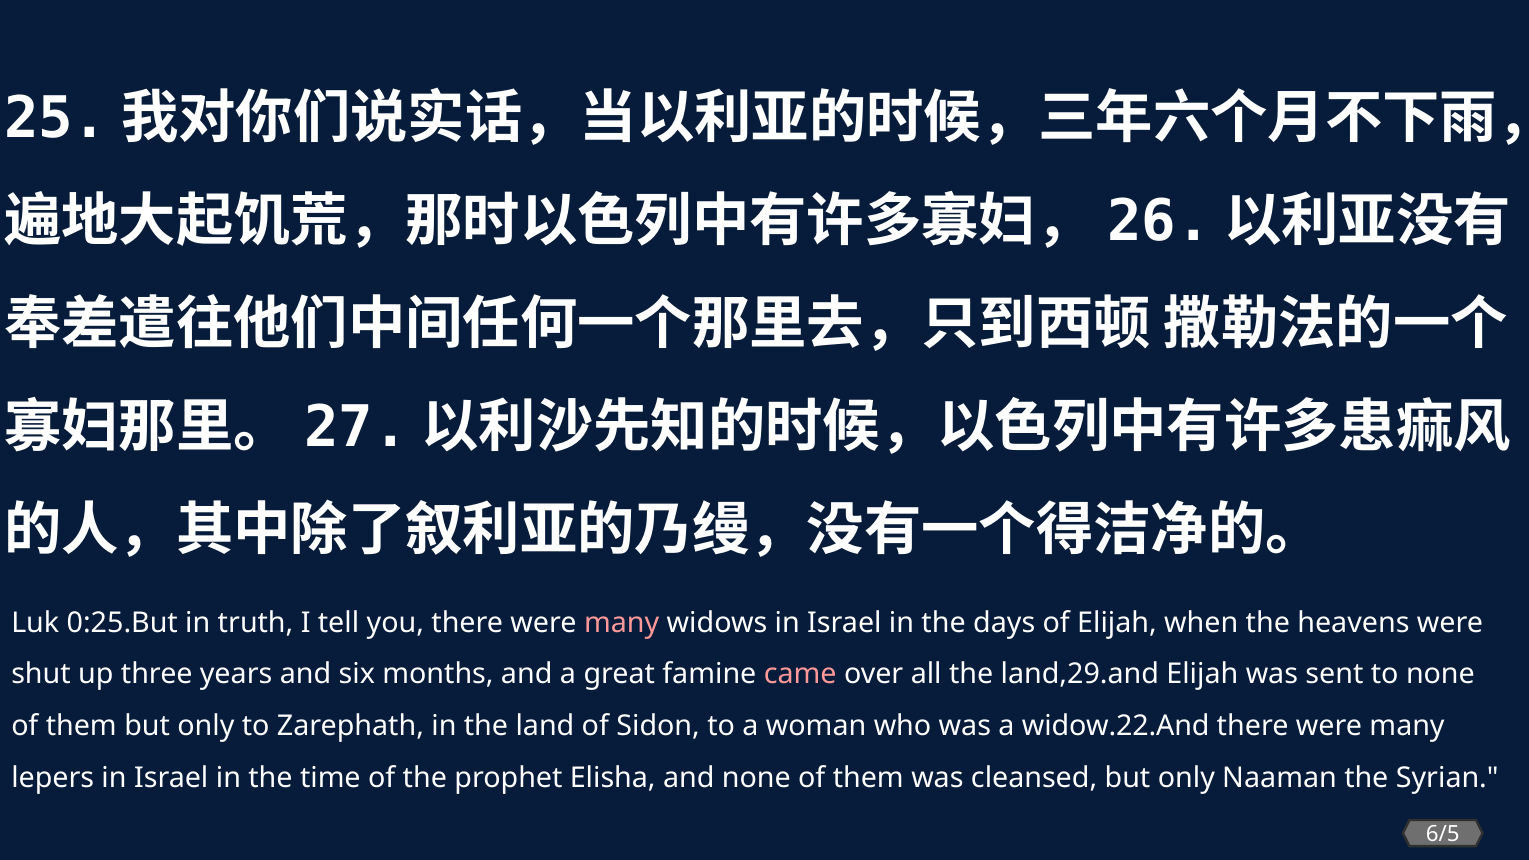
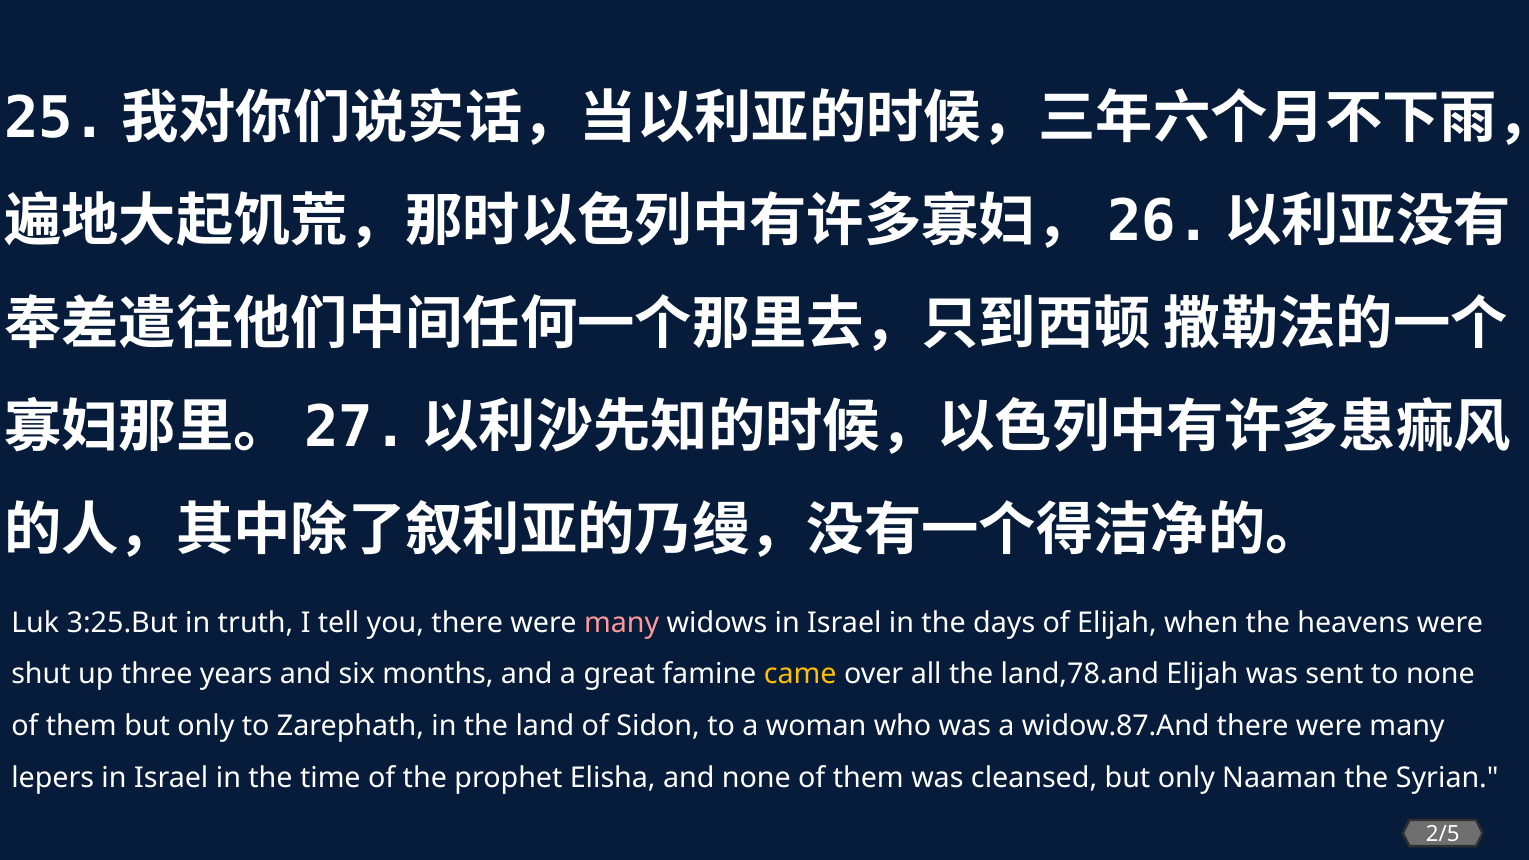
0:25.But: 0:25.But -> 3:25.But
came colour: pink -> yellow
land,29.and: land,29.and -> land,78.and
widow.22.And: widow.22.And -> widow.87.And
6/5: 6/5 -> 2/5
